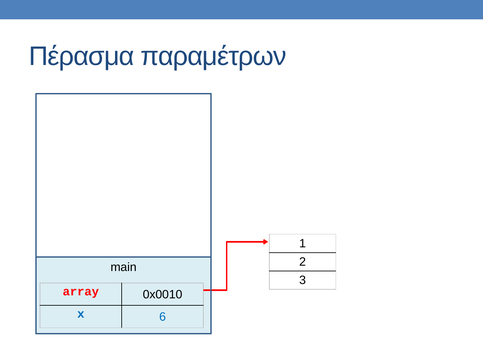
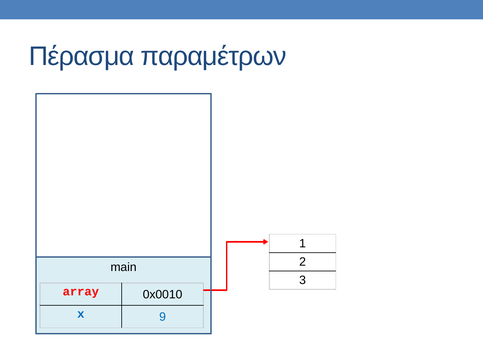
6: 6 -> 9
